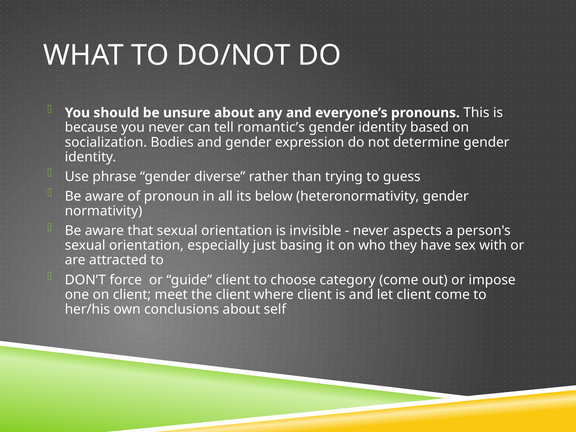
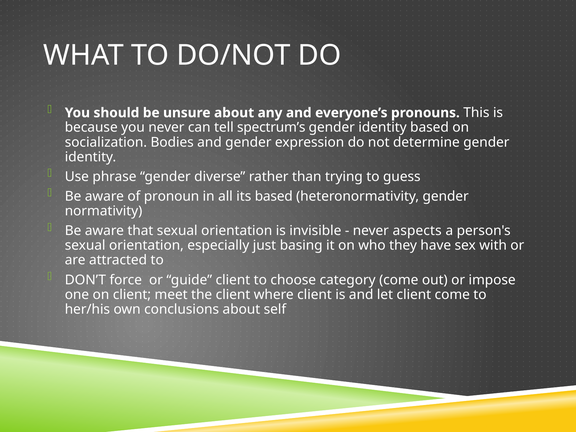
romantic’s: romantic’s -> spectrum’s
its below: below -> based
